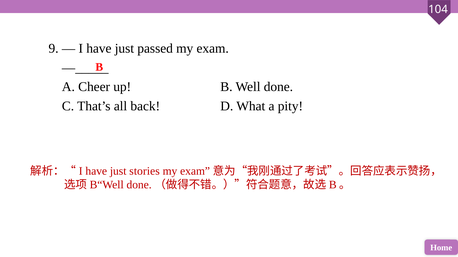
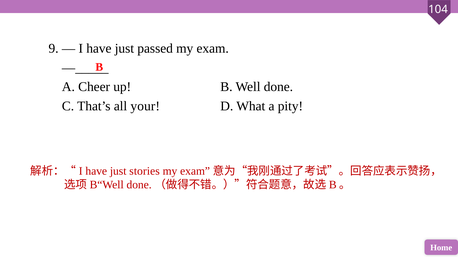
back: back -> your
